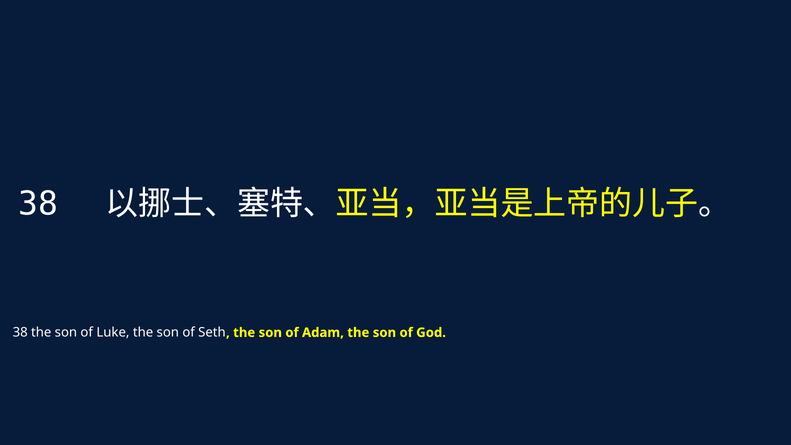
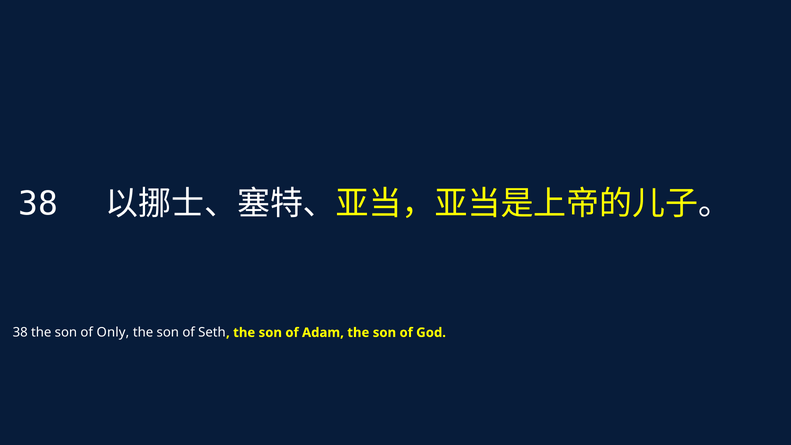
Luke: Luke -> Only
